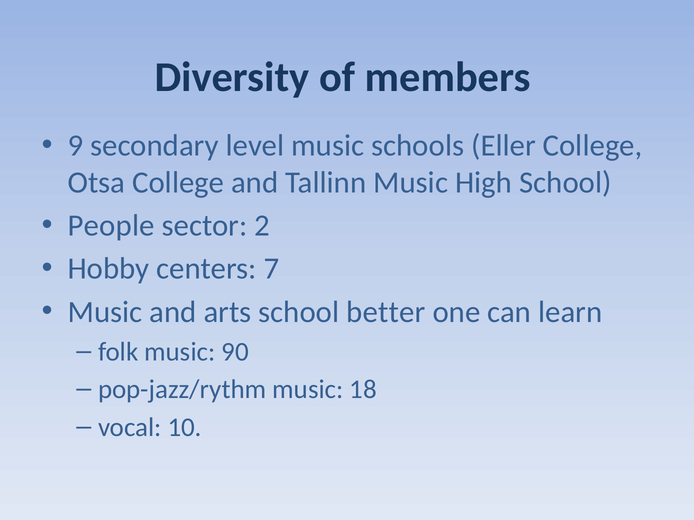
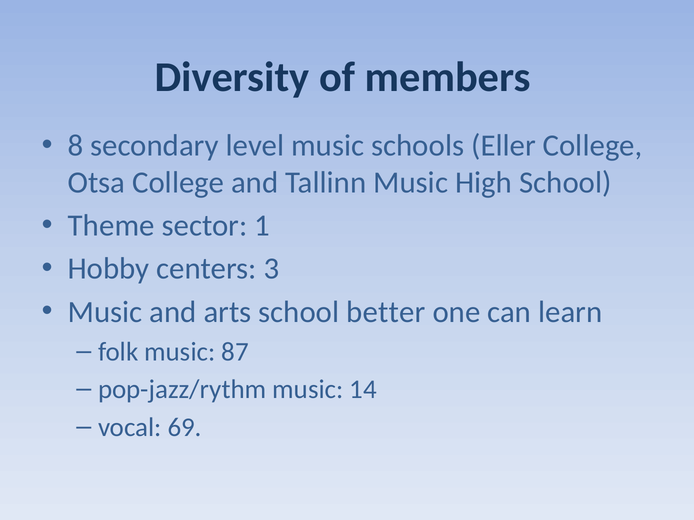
9: 9 -> 8
People: People -> Theme
2: 2 -> 1
7: 7 -> 3
90: 90 -> 87
18: 18 -> 14
10: 10 -> 69
